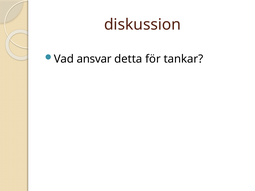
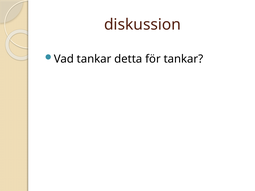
Vad ansvar: ansvar -> tankar
